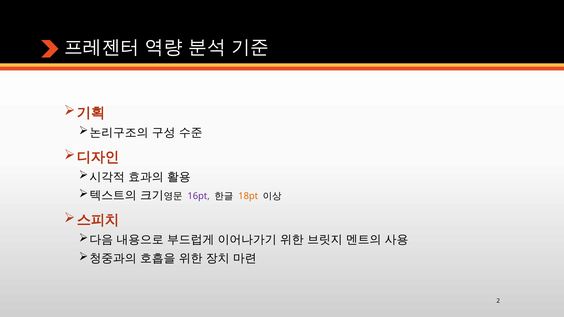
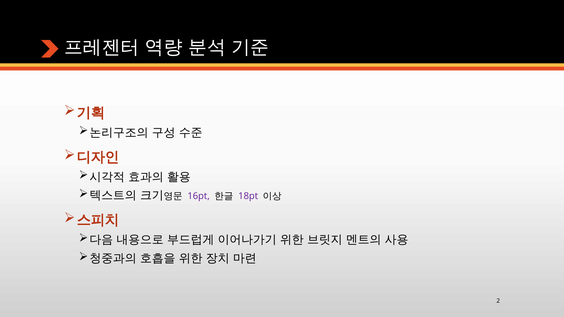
18pt colour: orange -> purple
